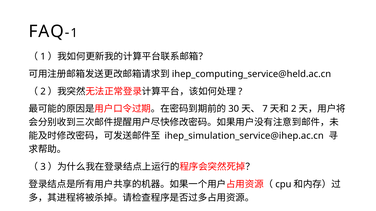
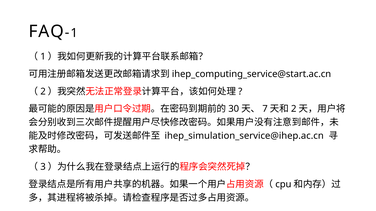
ihep_computing_service@held.ac.cn: ihep_computing_service@held.ac.cn -> ihep_computing_service@start.ac.cn
